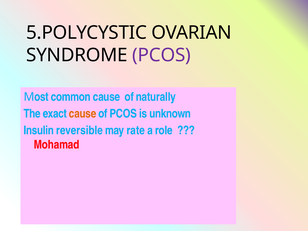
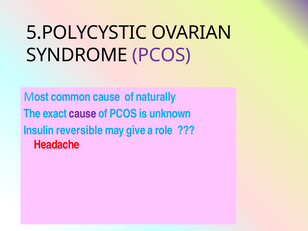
cause at (83, 114) colour: orange -> purple
rate: rate -> give
Mohamad: Mohamad -> Headache
